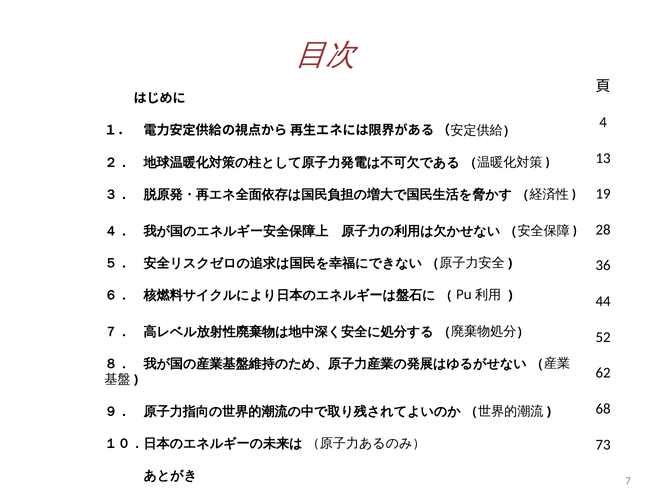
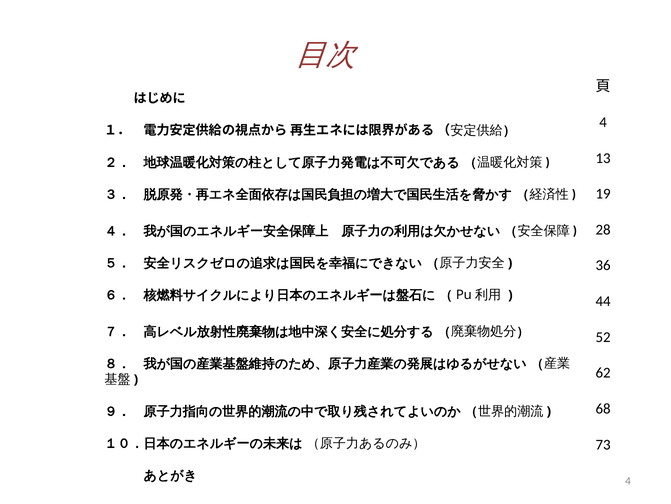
7 at (628, 480): 7 -> 4
